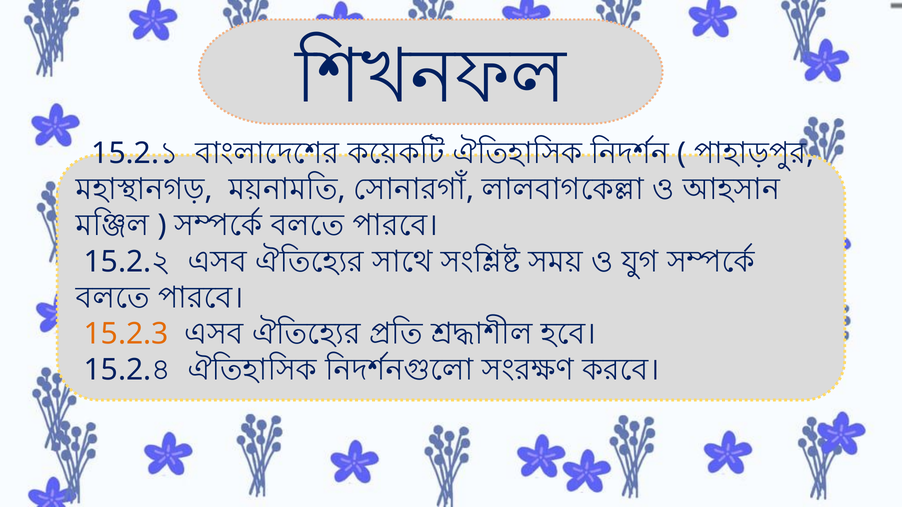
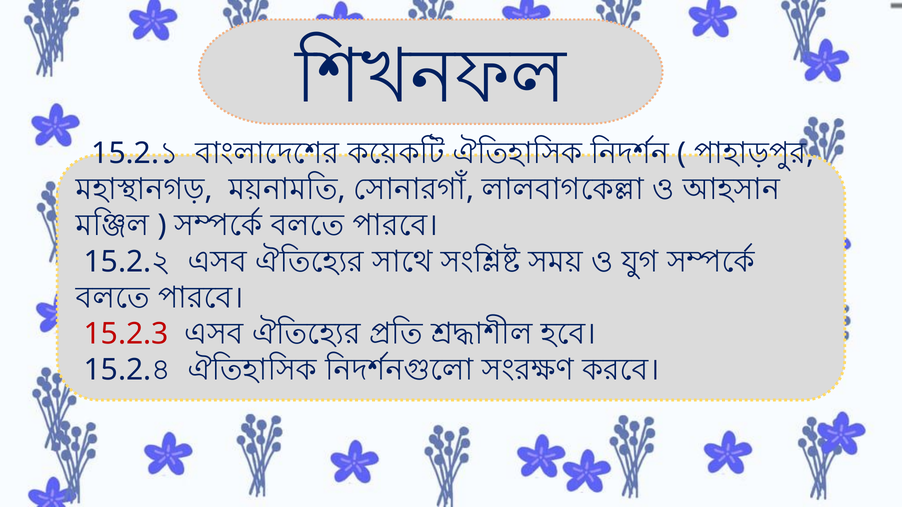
15.2.3 colour: orange -> red
